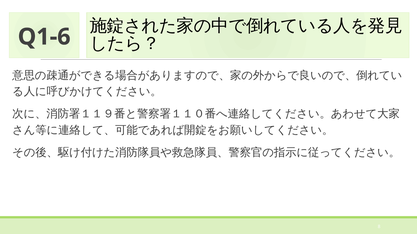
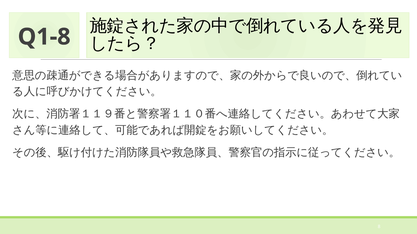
Q1-6: Q1-6 -> Q1-8
